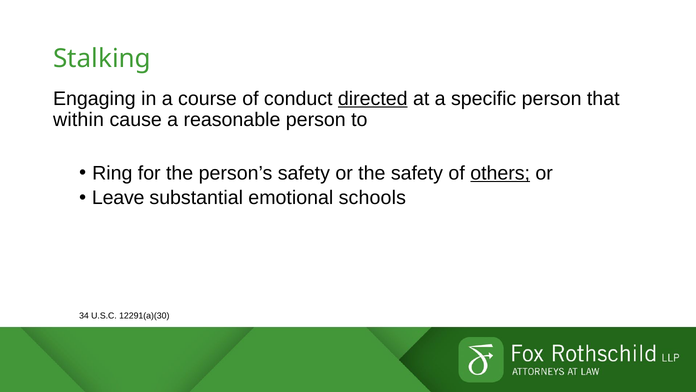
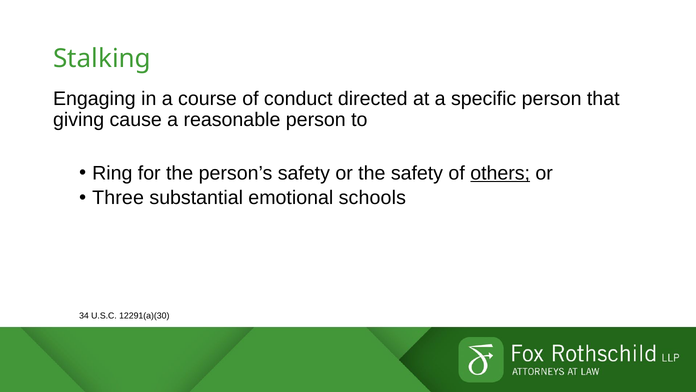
directed underline: present -> none
within: within -> giving
Leave: Leave -> Three
